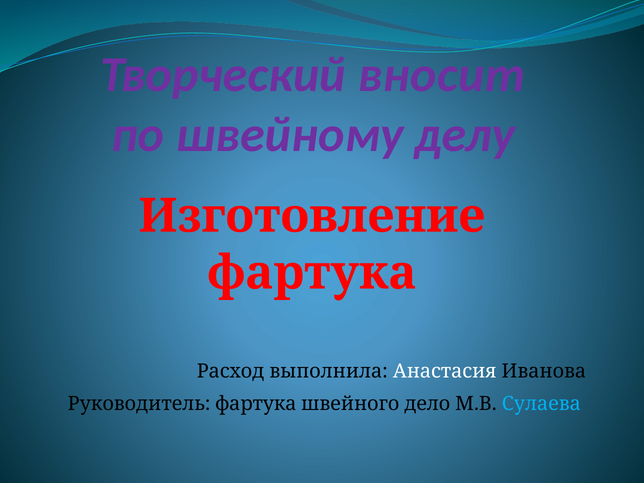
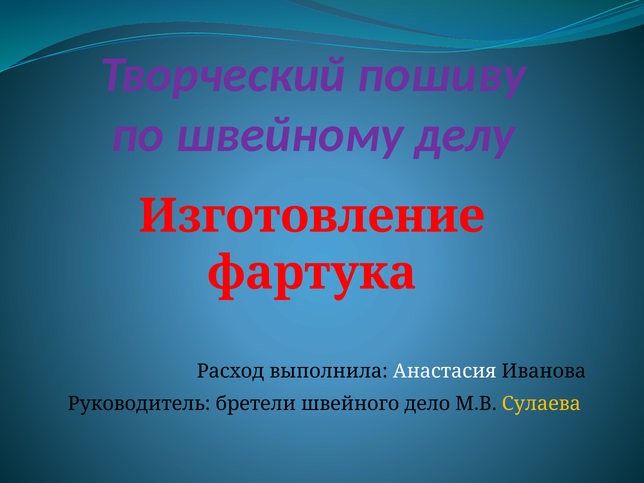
вносит: вносит -> пошиву
Руководитель фартука: фартука -> бретели
Сулаева colour: light blue -> yellow
